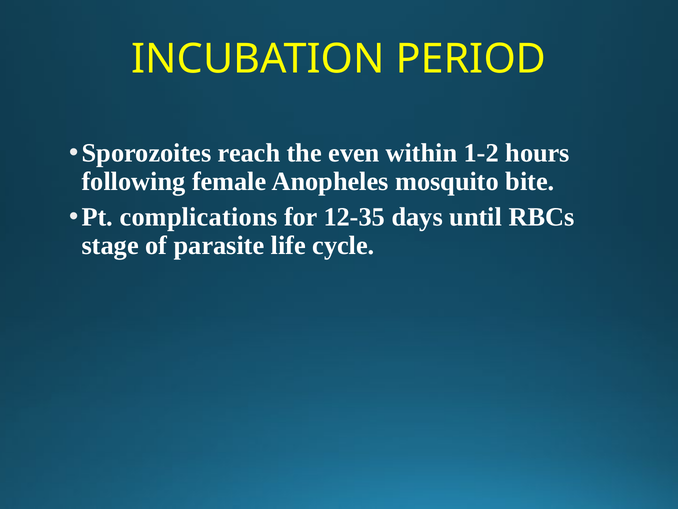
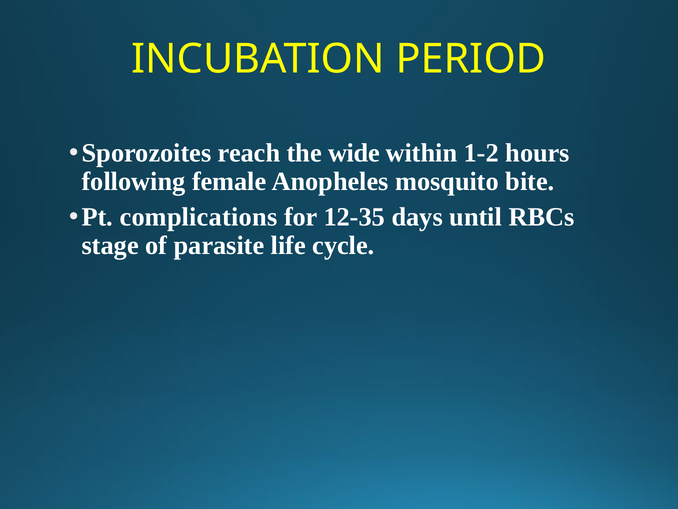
even: even -> wide
